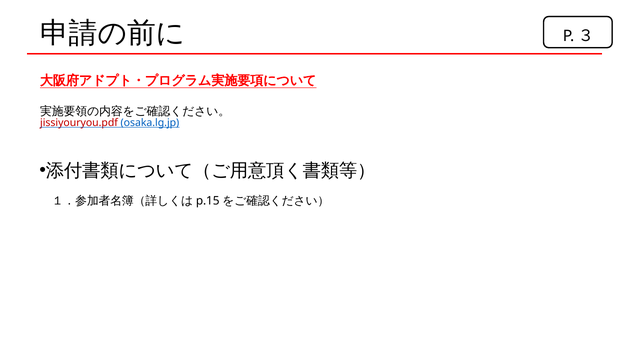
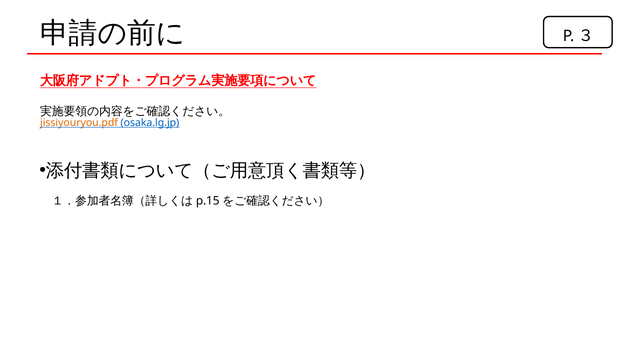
jissiyouryou.pdf colour: red -> orange
